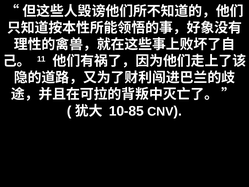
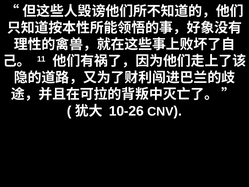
10-85: 10-85 -> 10-26
